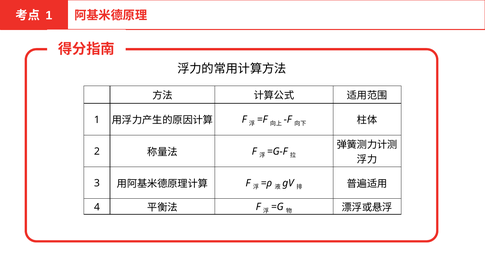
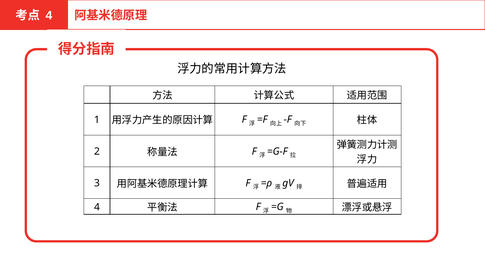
1 at (49, 16): 1 -> 4
